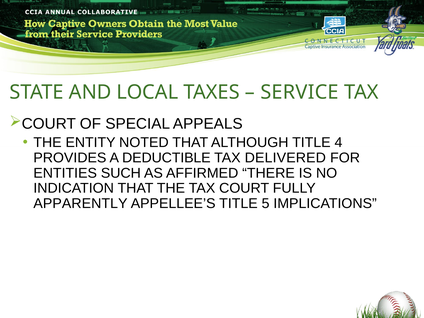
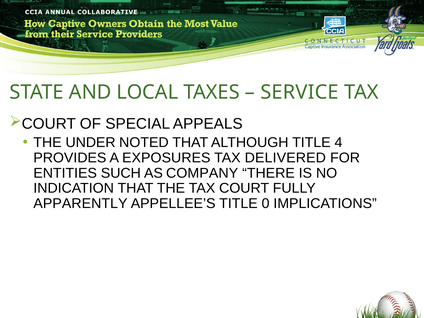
ENTITY: ENTITY -> UNDER
DEDUCTIBLE: DEDUCTIBLE -> EXPOSURES
AFFIRMED: AFFIRMED -> COMPANY
5: 5 -> 0
